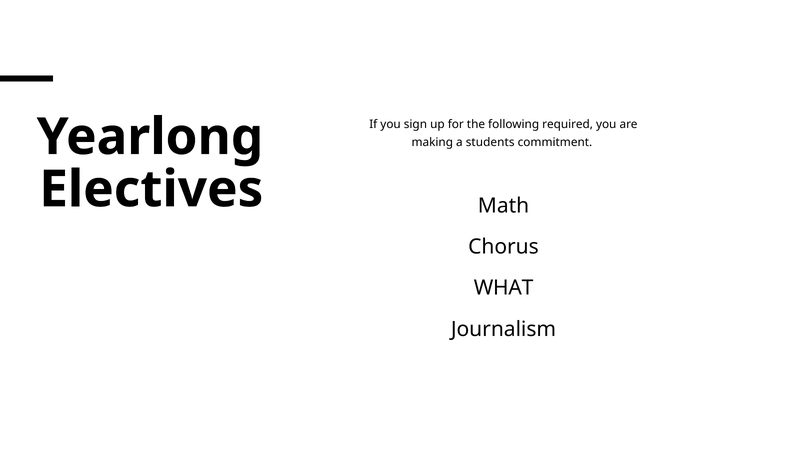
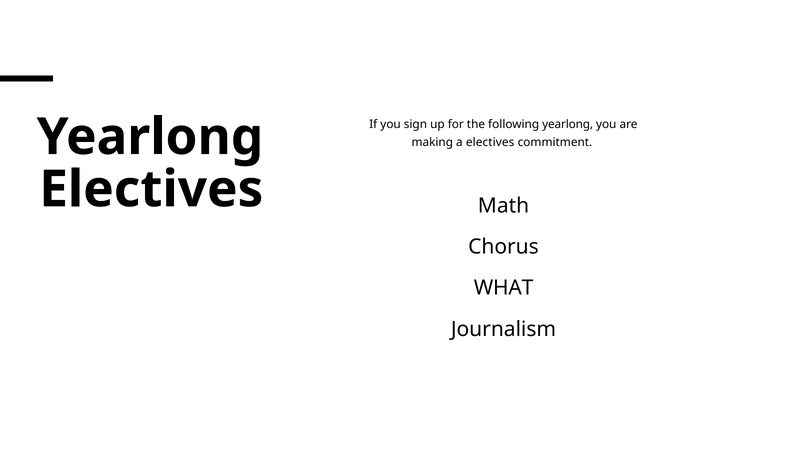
following required: required -> yearlong
a students: students -> electives
